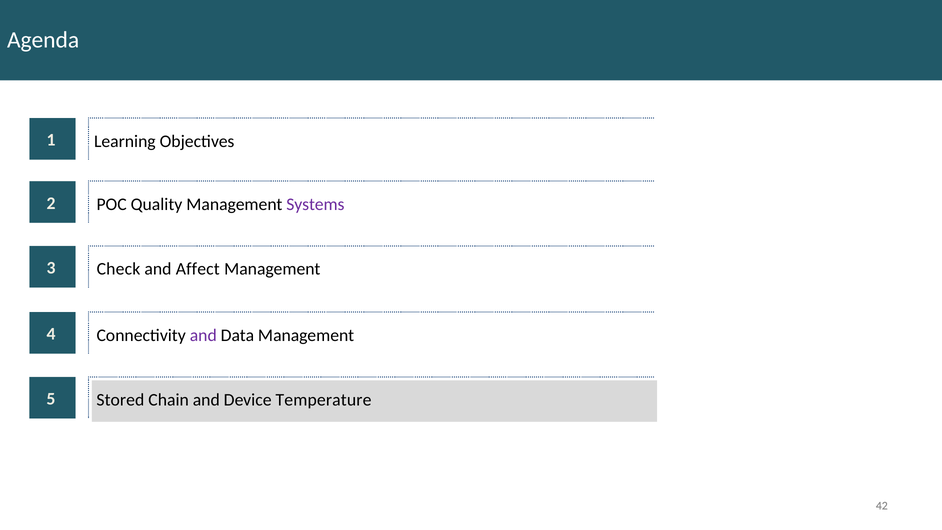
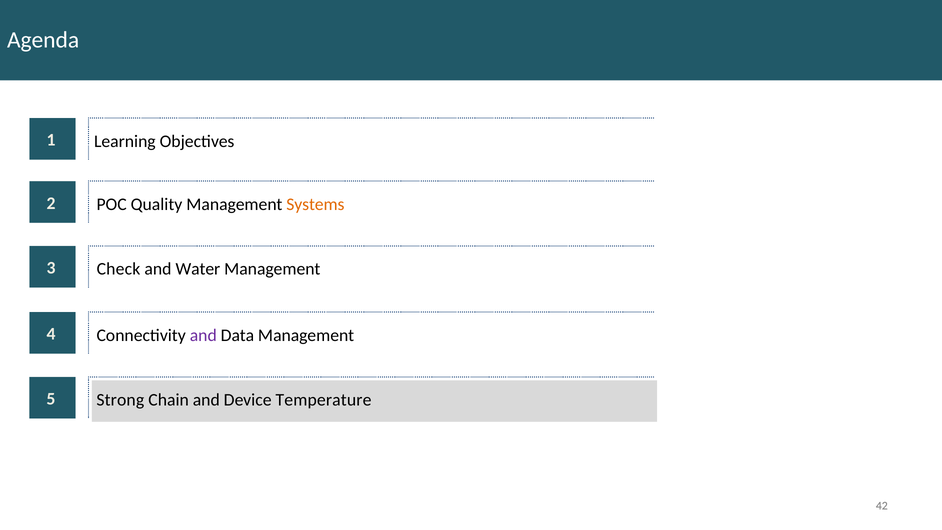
Systems colour: purple -> orange
Affect: Affect -> Water
Stored: Stored -> Strong
